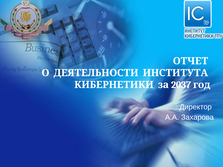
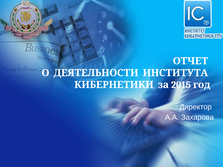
2037: 2037 -> 2015
